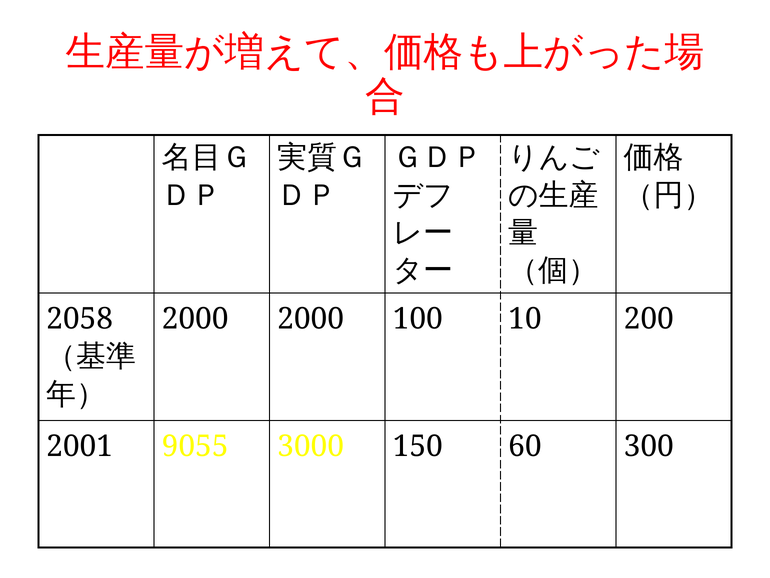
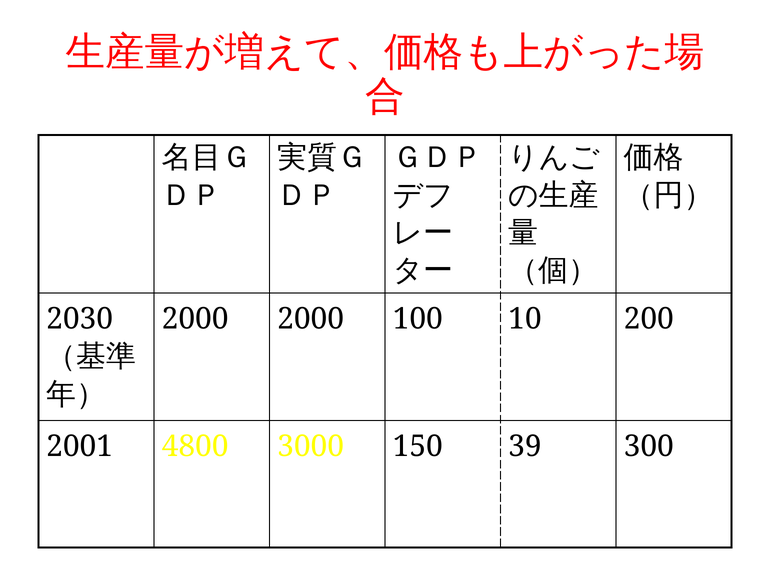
2058: 2058 -> 2030
9055: 9055 -> 4800
60: 60 -> 39
